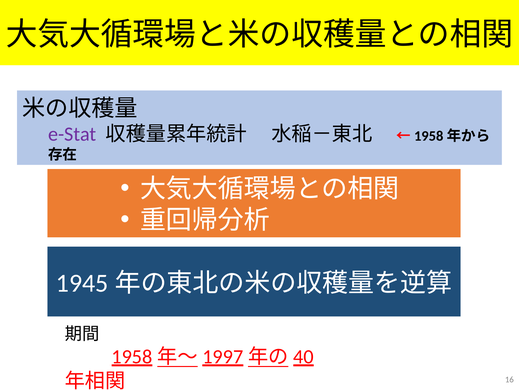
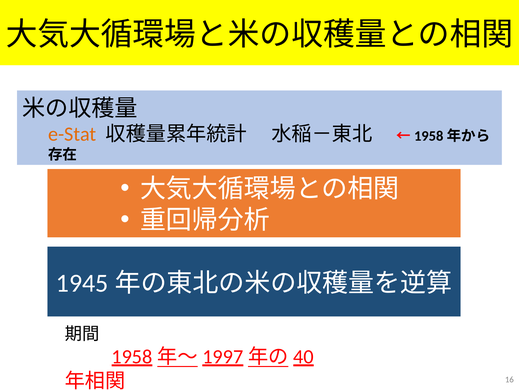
e-Stat colour: purple -> orange
